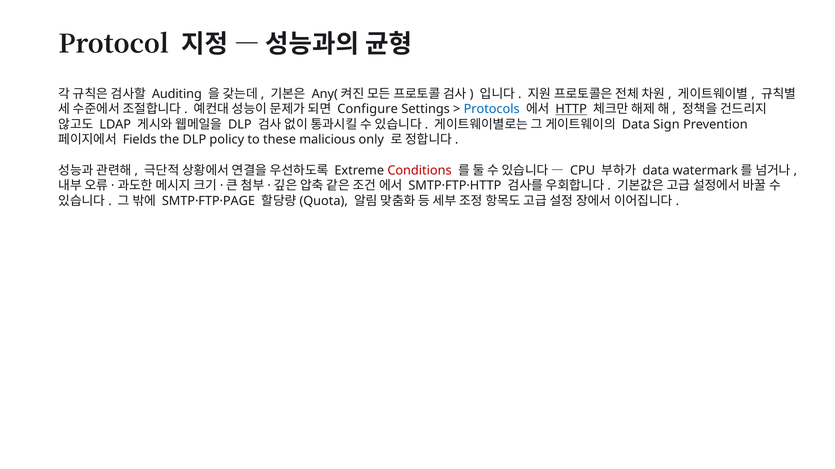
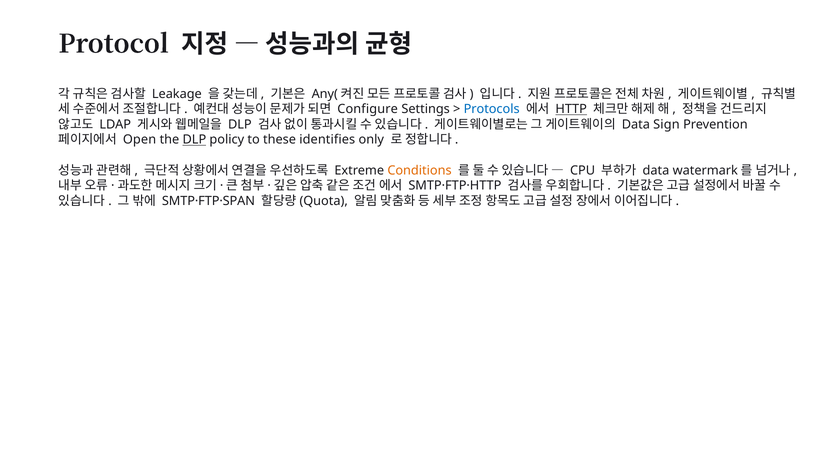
Auditing: Auditing -> Leakage
Fields: Fields -> Open
DLP at (194, 140) underline: none -> present
malicious: malicious -> identifies
Conditions colour: red -> orange
SMTP·FTP·PAGE: SMTP·FTP·PAGE -> SMTP·FTP·SPAN
